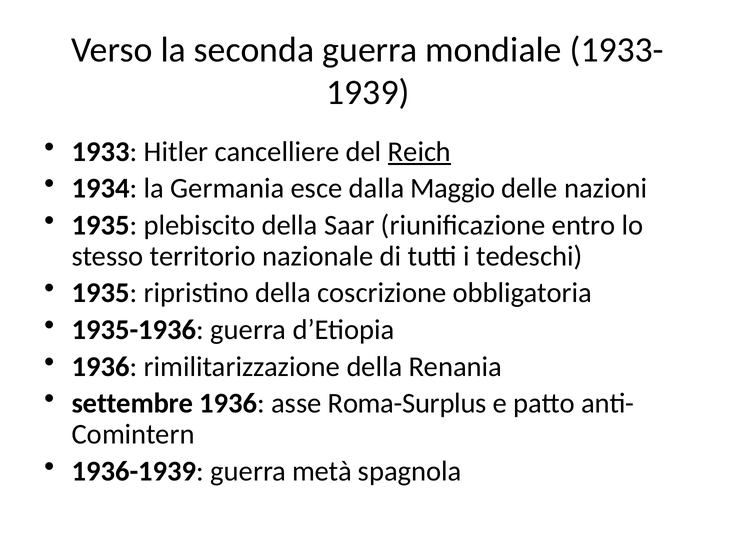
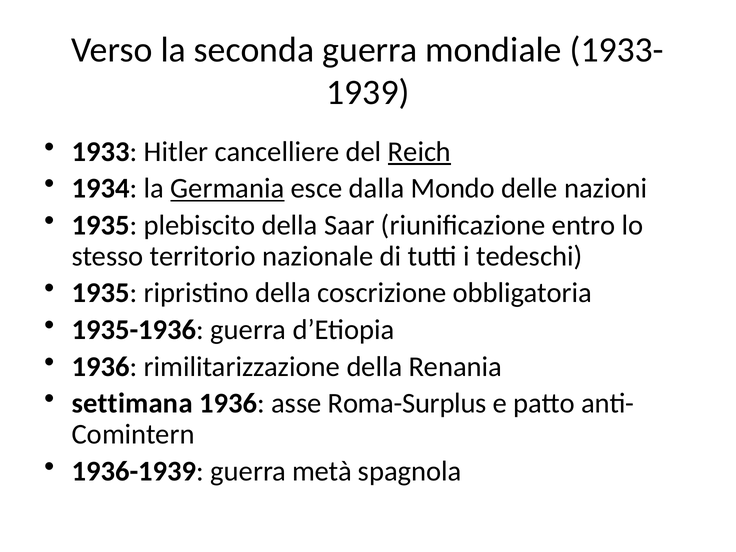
Germania underline: none -> present
Maggio: Maggio -> Mondo
settembre: settembre -> settimana
